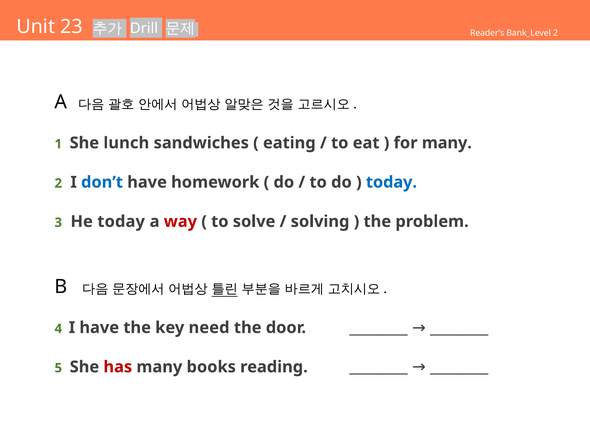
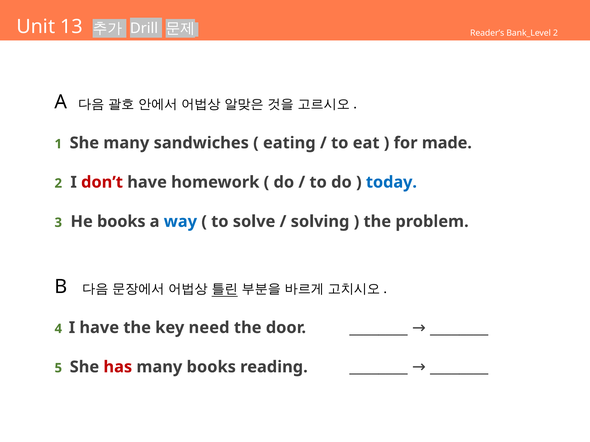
23: 23 -> 13
She lunch: lunch -> many
for many: many -> made
don’t colour: blue -> red
He today: today -> books
way colour: red -> blue
